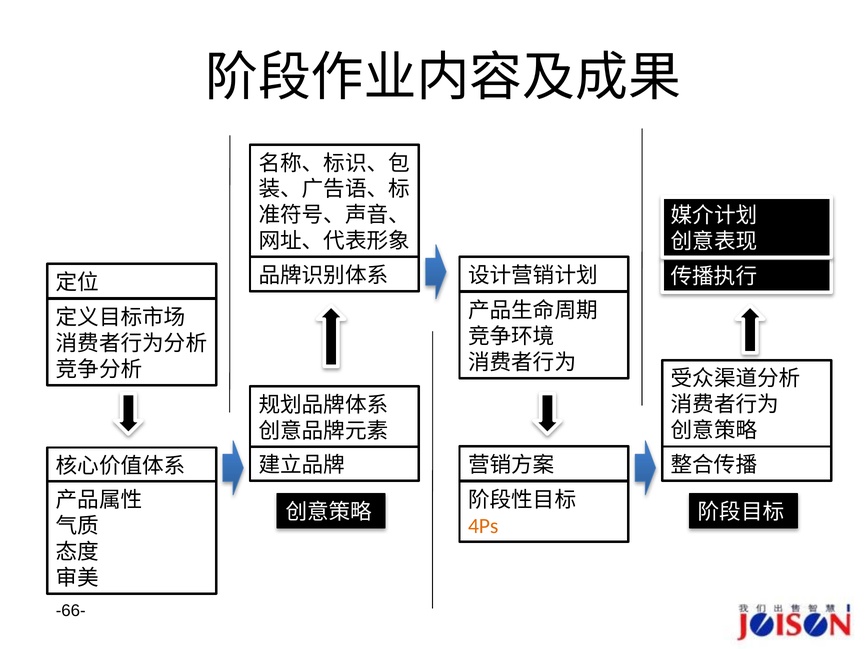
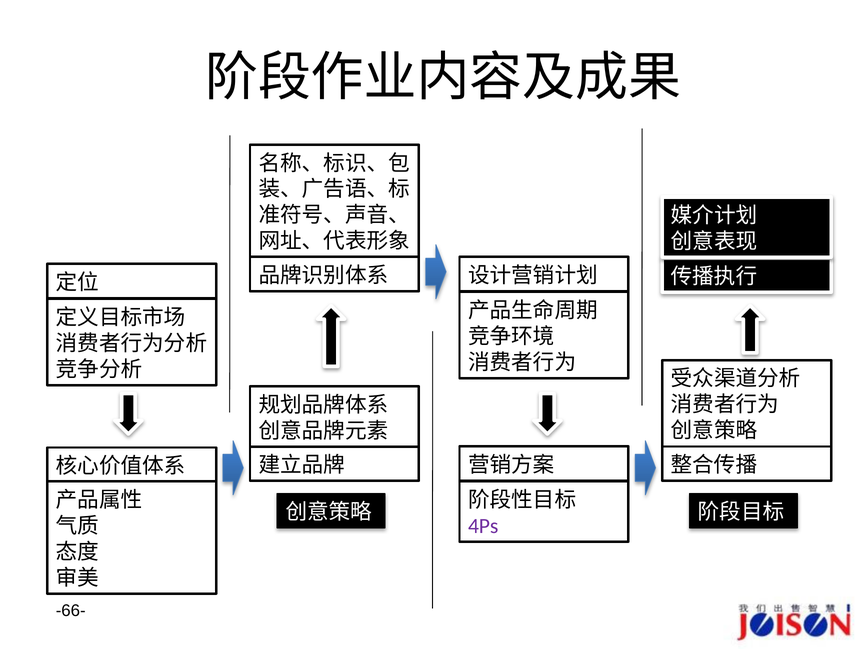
4Ps colour: orange -> purple
